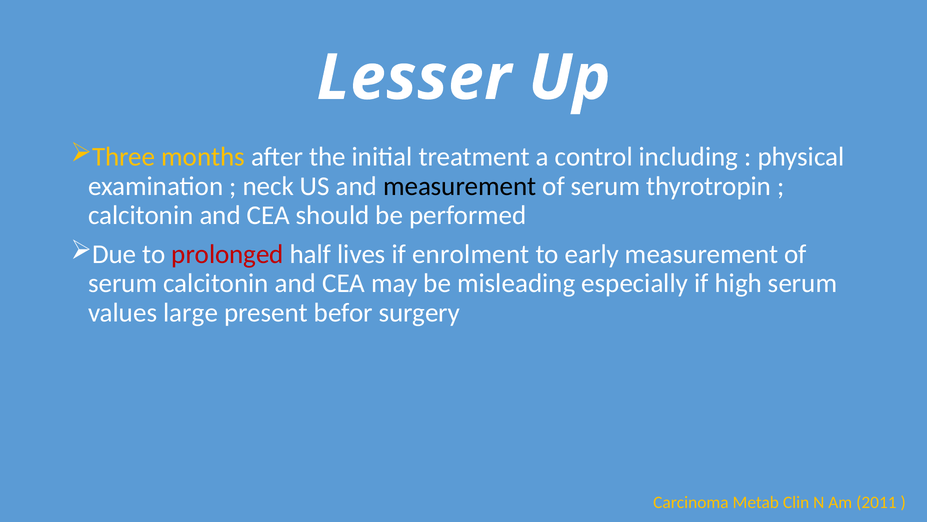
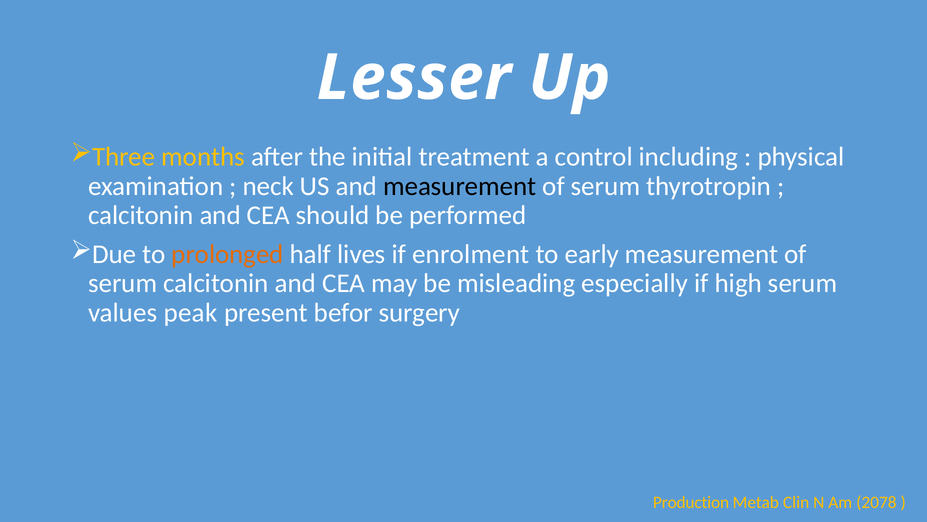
prolonged colour: red -> orange
large: large -> peak
Carcinoma: Carcinoma -> Production
2011: 2011 -> 2078
